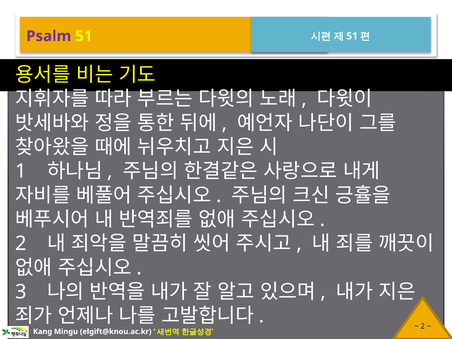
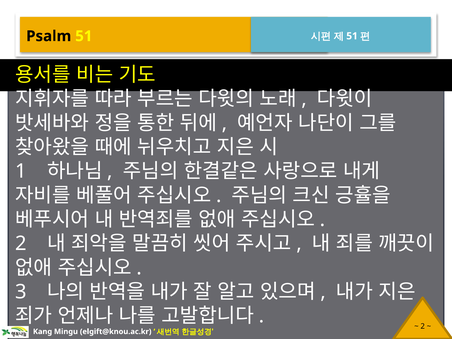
Psalm colour: purple -> black
